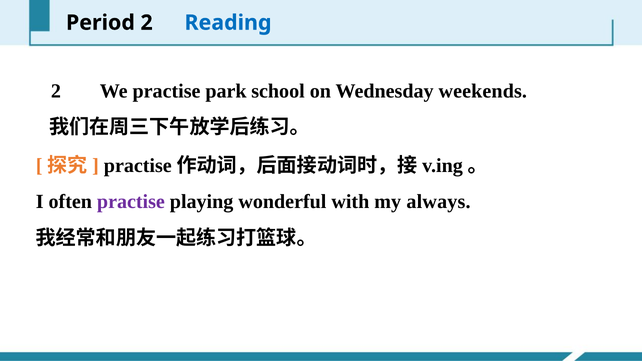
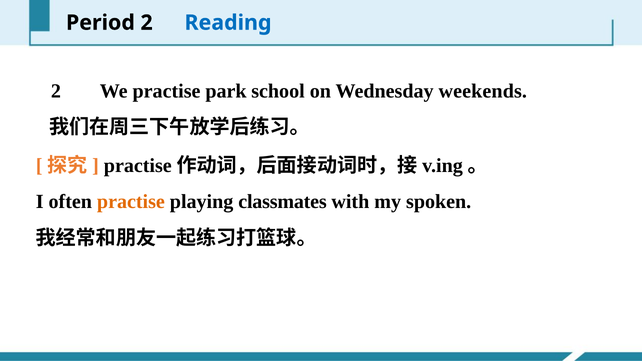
practise at (131, 202) colour: purple -> orange
wonderful: wonderful -> classmates
always: always -> spoken
